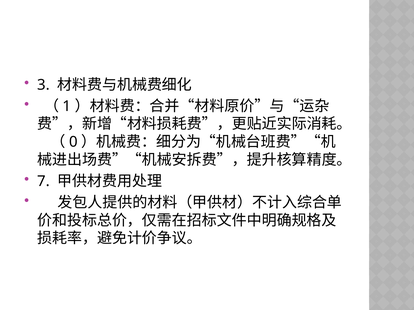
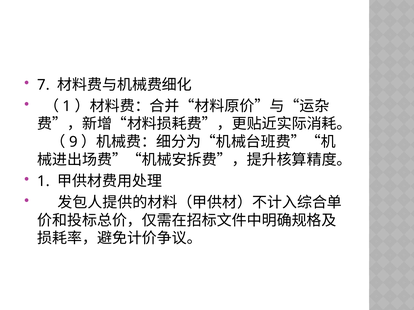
3: 3 -> 7
0: 0 -> 9
7 at (43, 181): 7 -> 1
